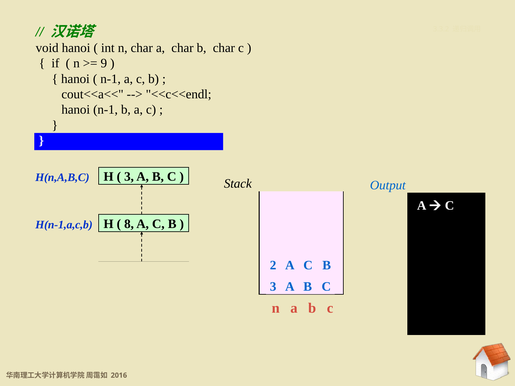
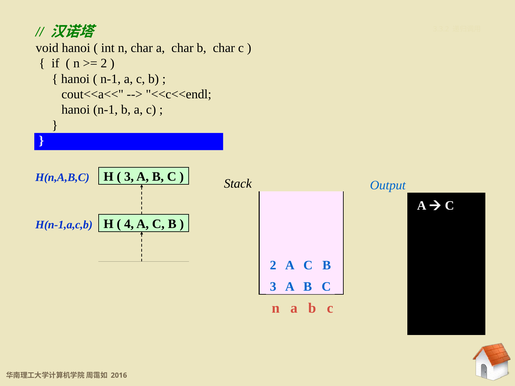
9 at (104, 63): 9 -> 2
8: 8 -> 4
